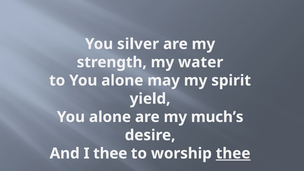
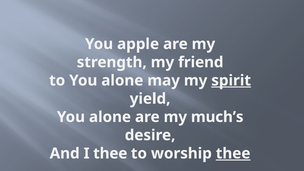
silver: silver -> apple
water: water -> friend
spirit underline: none -> present
